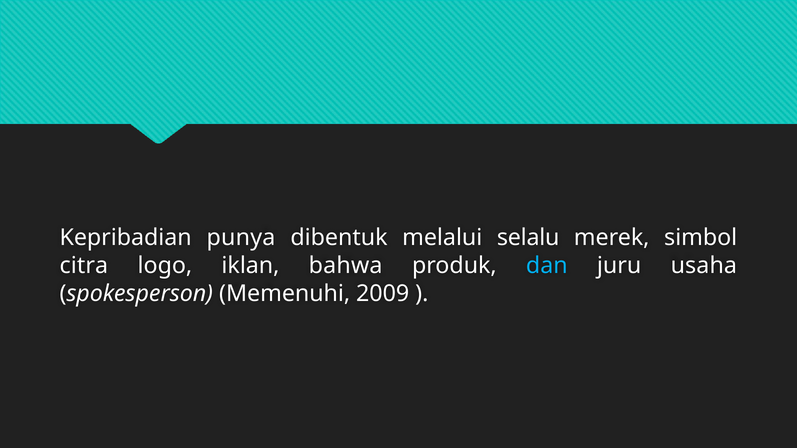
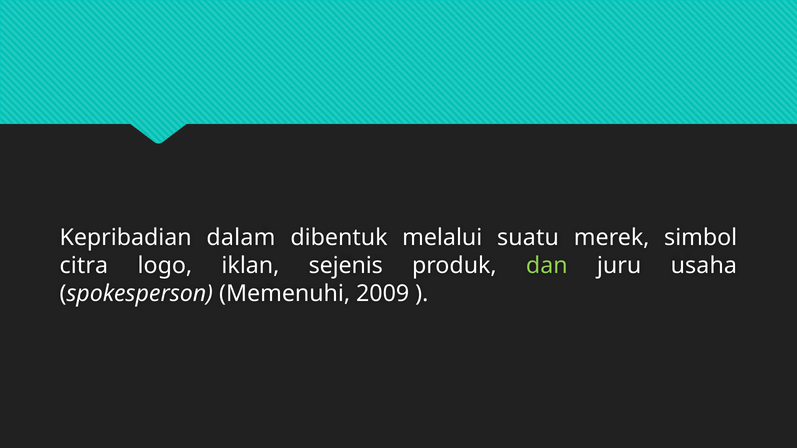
punya: punya -> dalam
selalu: selalu -> suatu
bahwa: bahwa -> sejenis
dan colour: light blue -> light green
